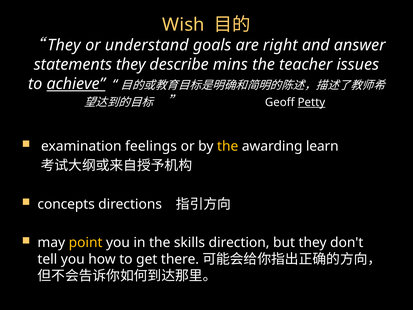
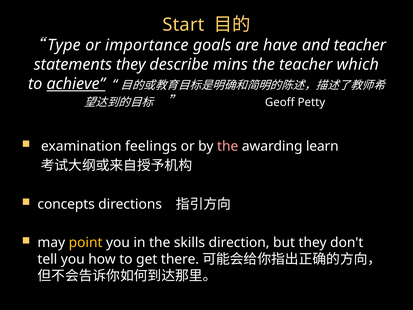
Wish: Wish -> Start
They at (64, 45): They -> Type
understand: understand -> importance
right: right -> have
and answer: answer -> teacher
issues: issues -> which
Petty underline: present -> none
the at (228, 146) colour: yellow -> pink
